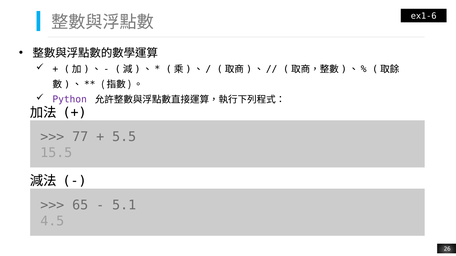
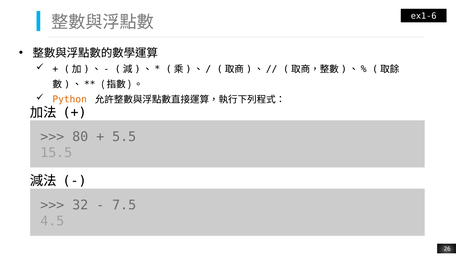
Python colour: purple -> orange
77: 77 -> 80
65: 65 -> 32
5.1: 5.1 -> 7.5
